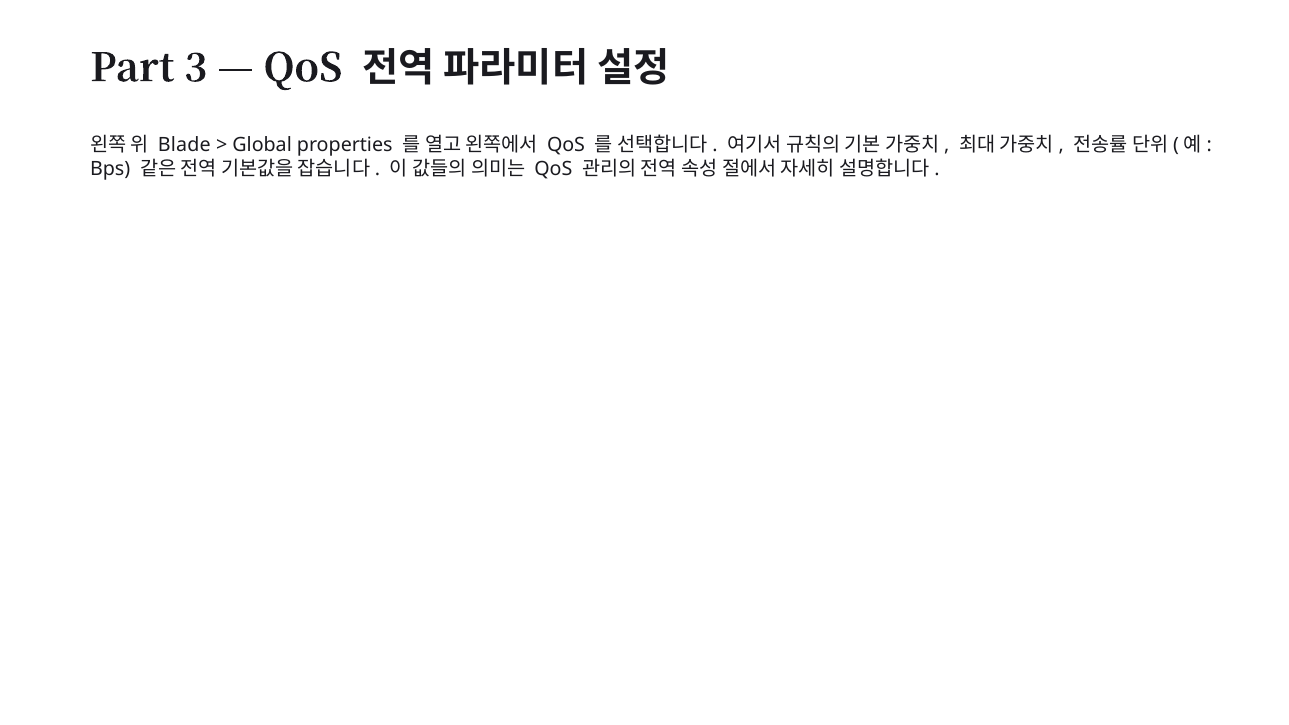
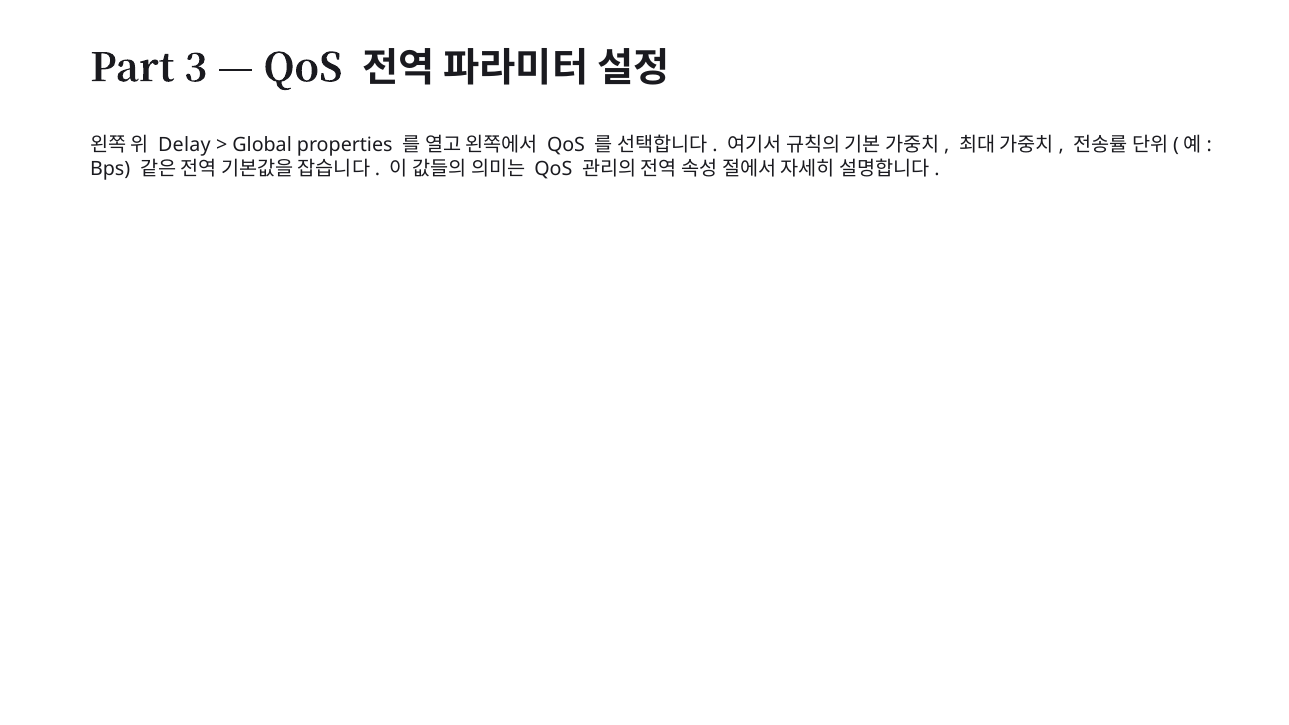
Blade: Blade -> Delay
